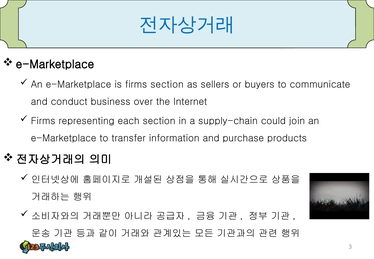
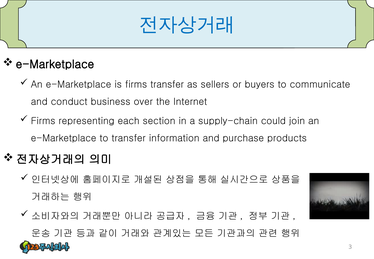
firms section: section -> transfer
